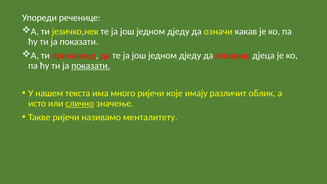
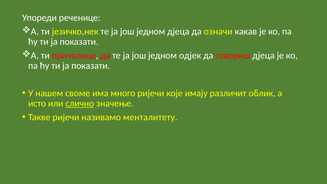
дједу at (178, 31): дједу -> дјеца
дједу at (190, 55): дједу -> одјек
показати at (91, 66) underline: present -> none
текста: текста -> своме
